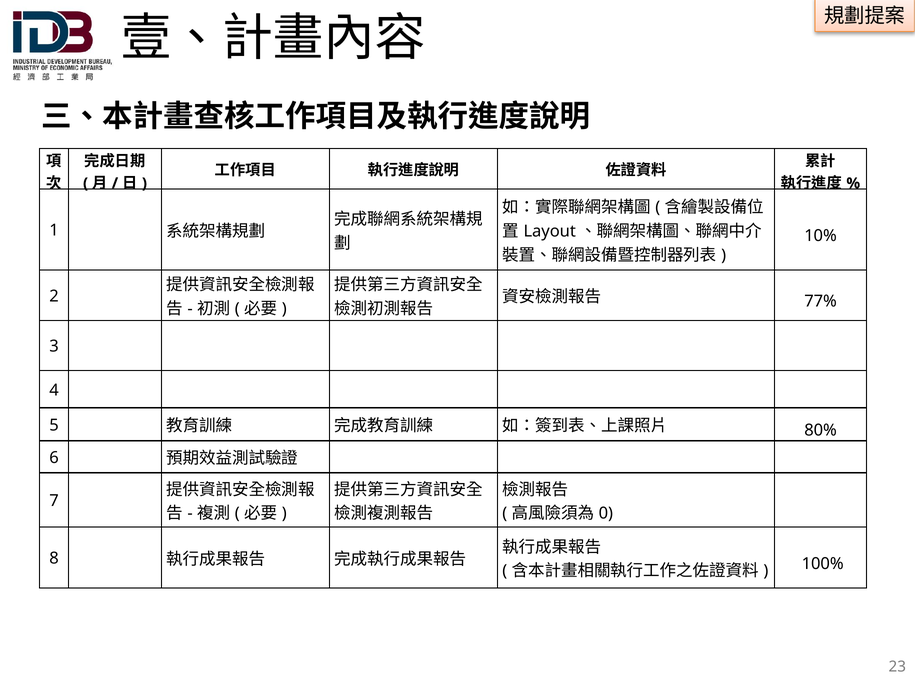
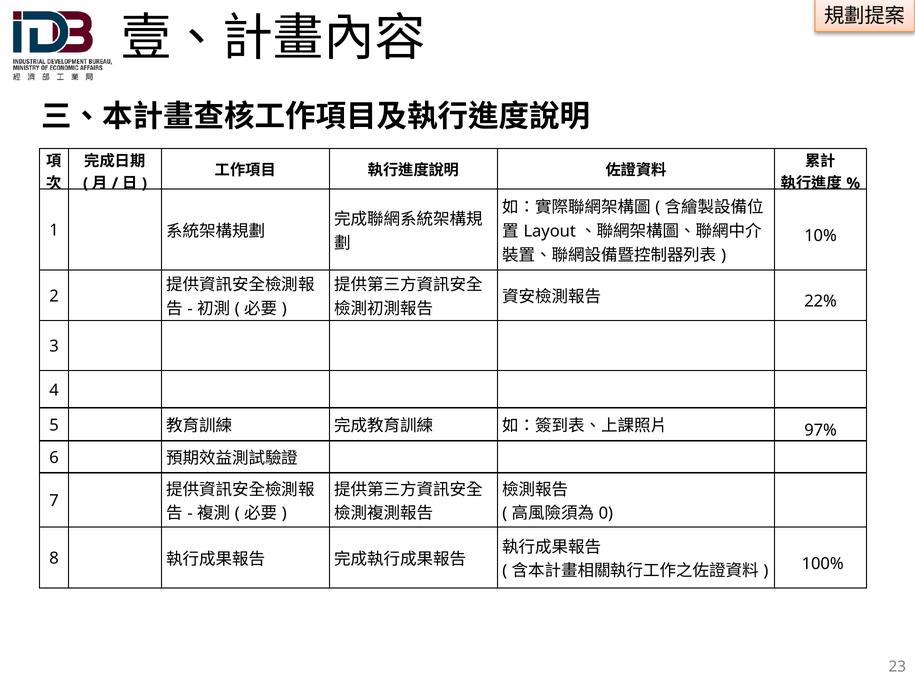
77%: 77% -> 22%
80%: 80% -> 97%
